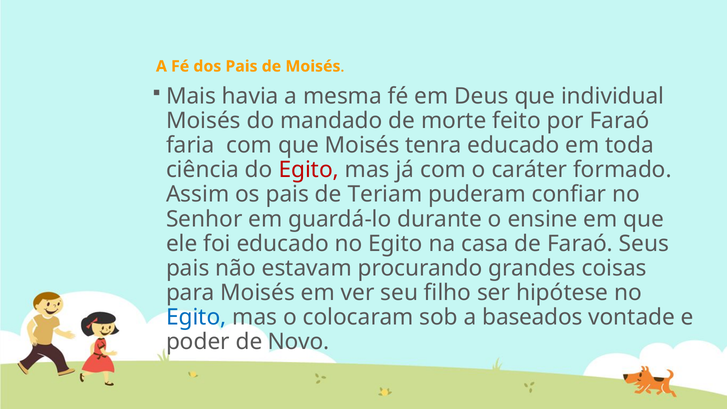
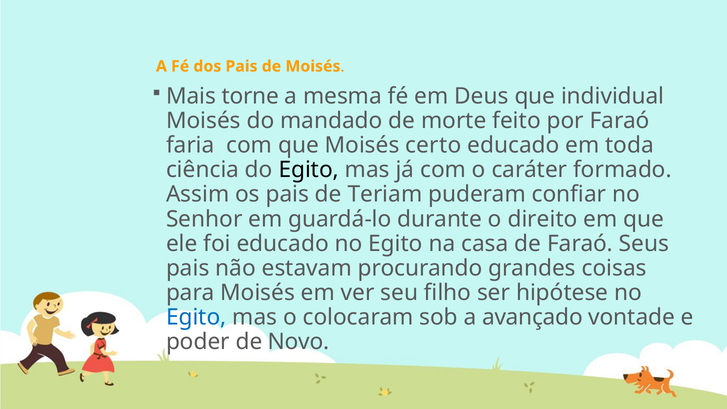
havia: havia -> torne
tenra: tenra -> certo
Egito at (309, 170) colour: red -> black
ensine: ensine -> direito
baseados: baseados -> avançado
